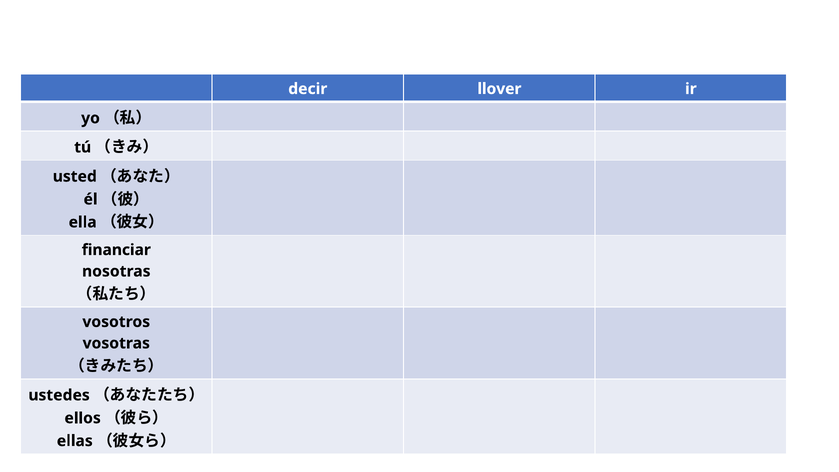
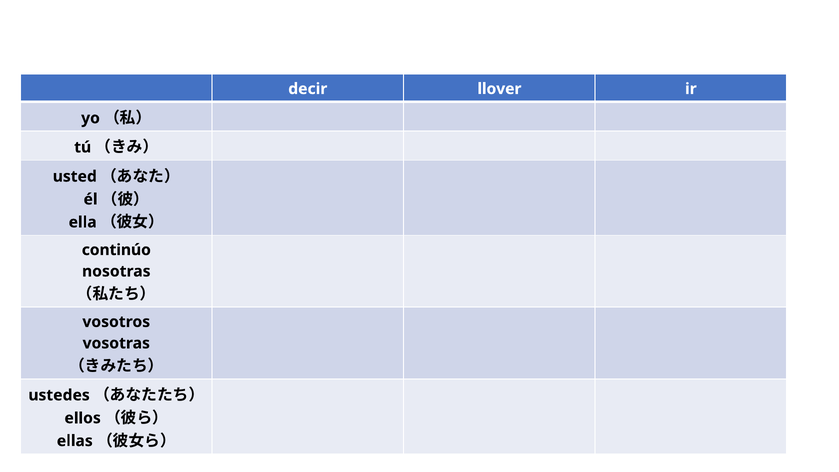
financiar: financiar -> continúo
